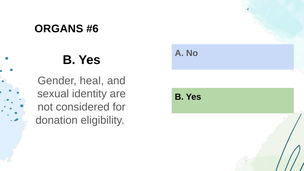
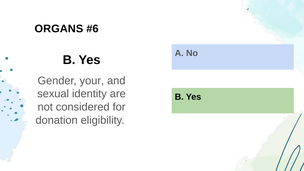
heal: heal -> your
